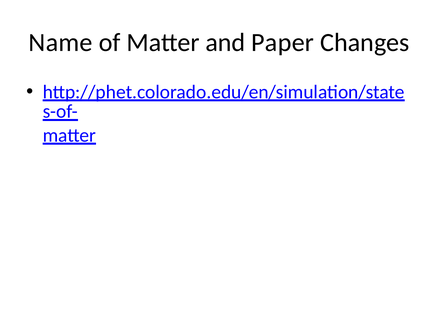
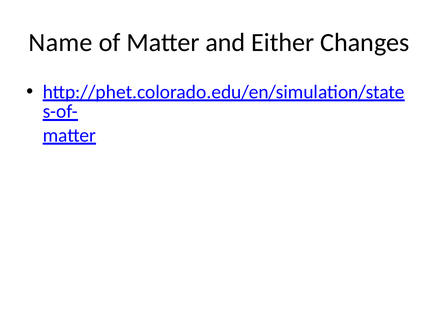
Paper: Paper -> Either
